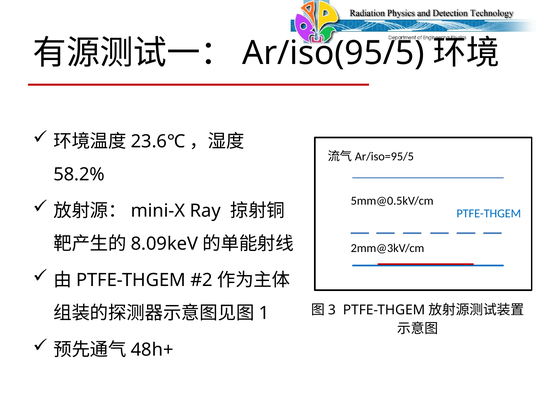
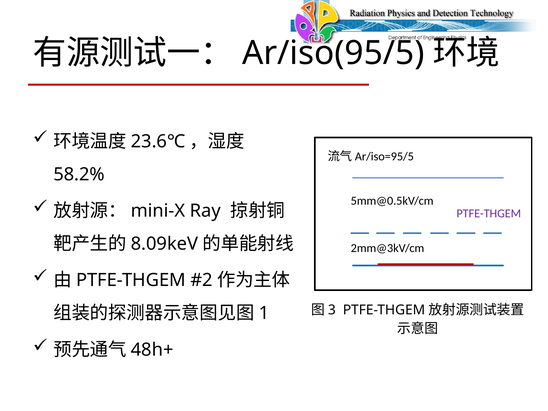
PTFE-THGEM at (489, 214) colour: blue -> purple
